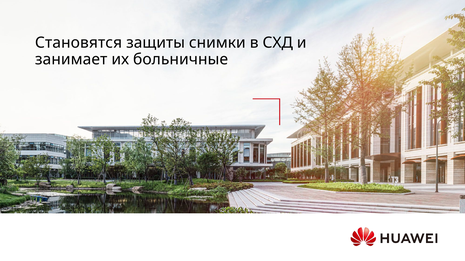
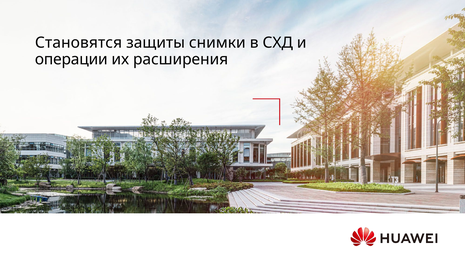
занимает: занимает -> операции
больничные: больничные -> расширения
